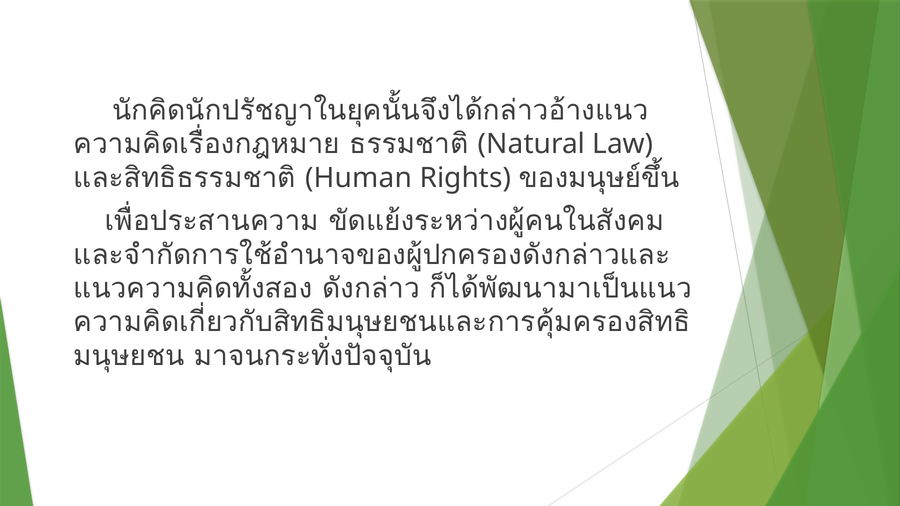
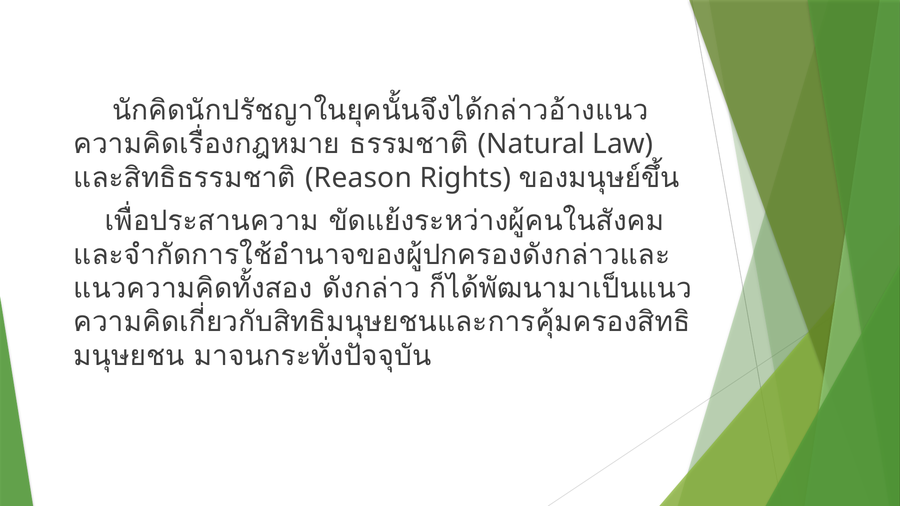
Human: Human -> Reason
